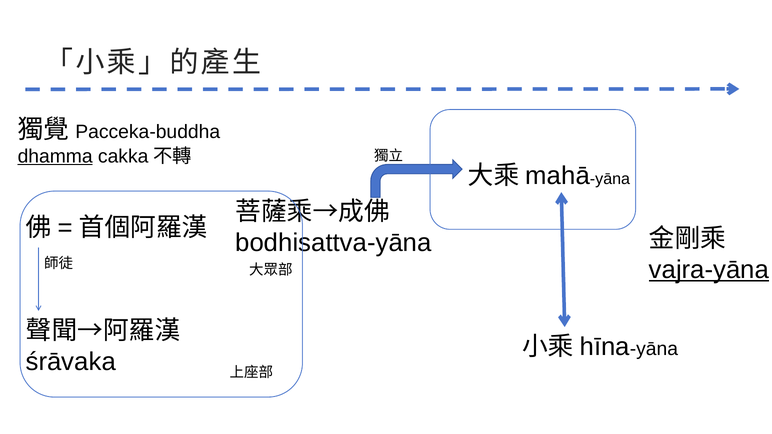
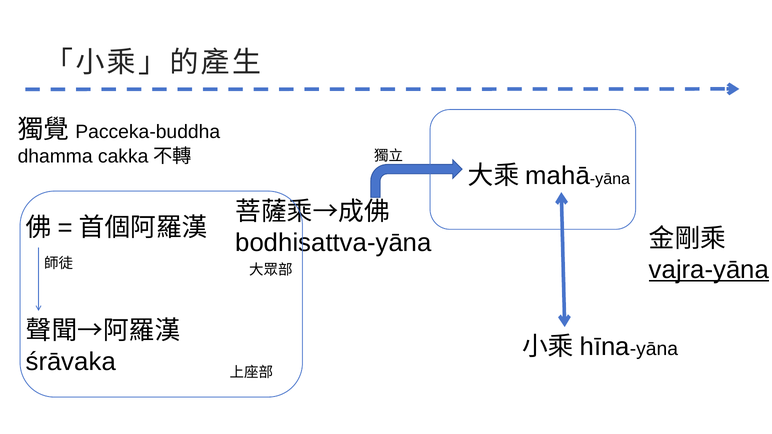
dhamma underline: present -> none
